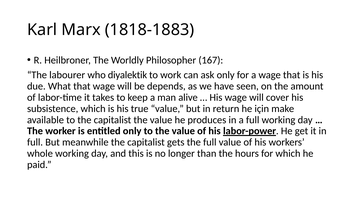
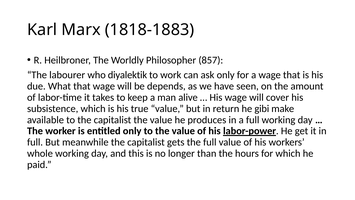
167: 167 -> 857
için: için -> gibi
